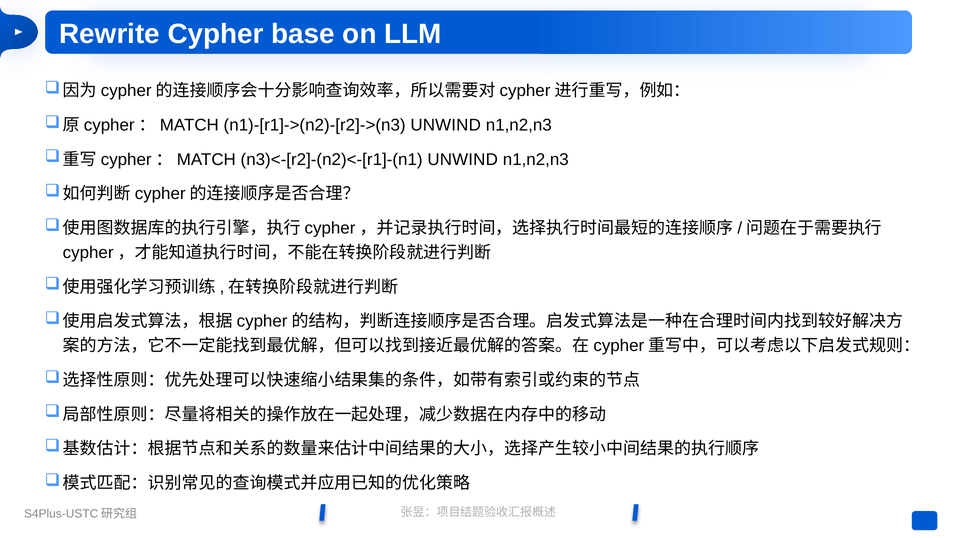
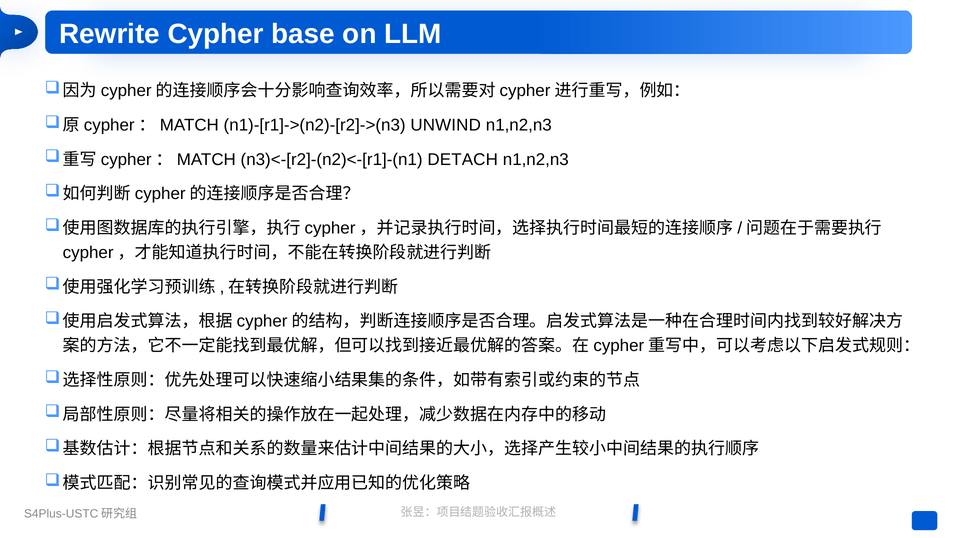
n3)<-[r2]-(n2)<-[r1]-(n1 UNWIND: UNWIND -> DETACH
